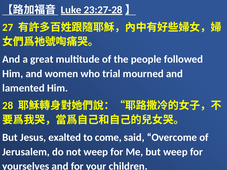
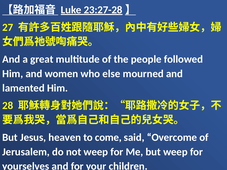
trial: trial -> else
exalted: exalted -> heaven
